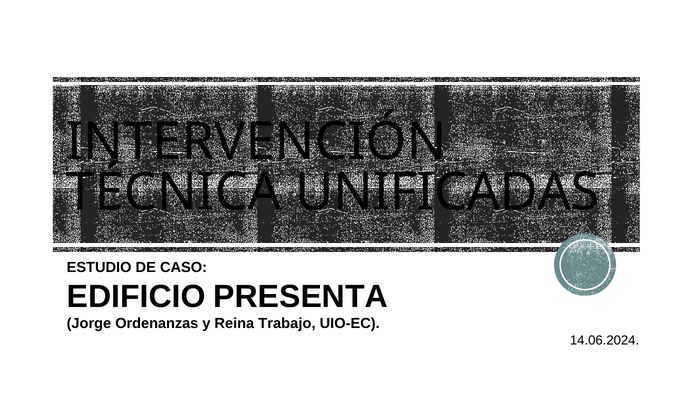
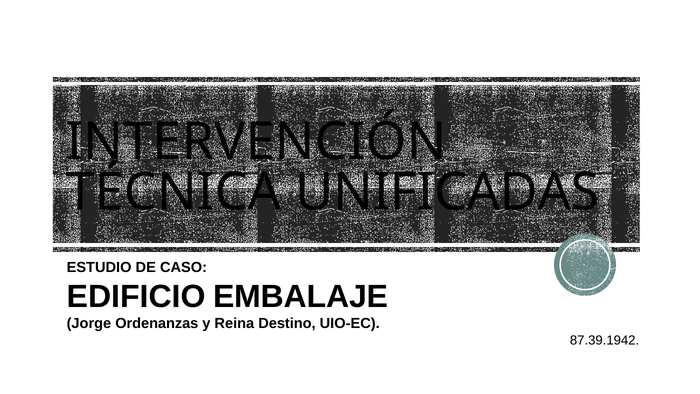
PRESENTA: PRESENTA -> EMBALAJE
Trabajo: Trabajo -> Destino
14.06.2024: 14.06.2024 -> 87.39.1942
